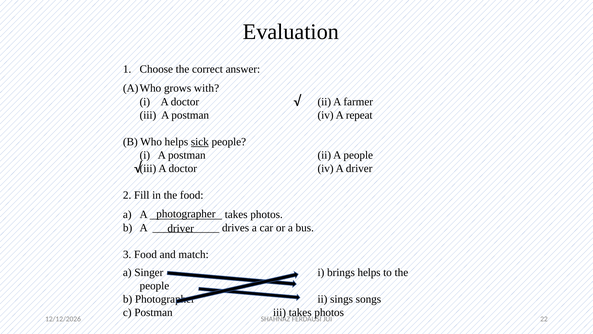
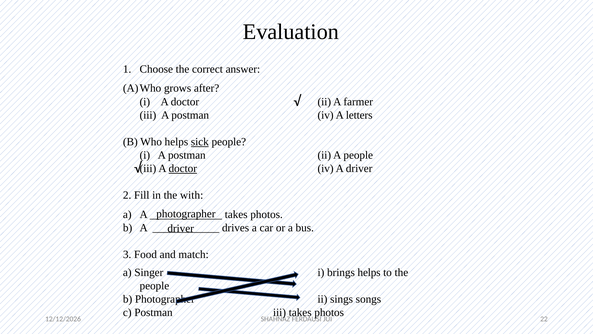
with: with -> after
repeat: repeat -> letters
doctor at (183, 168) underline: none -> present
the food: food -> with
